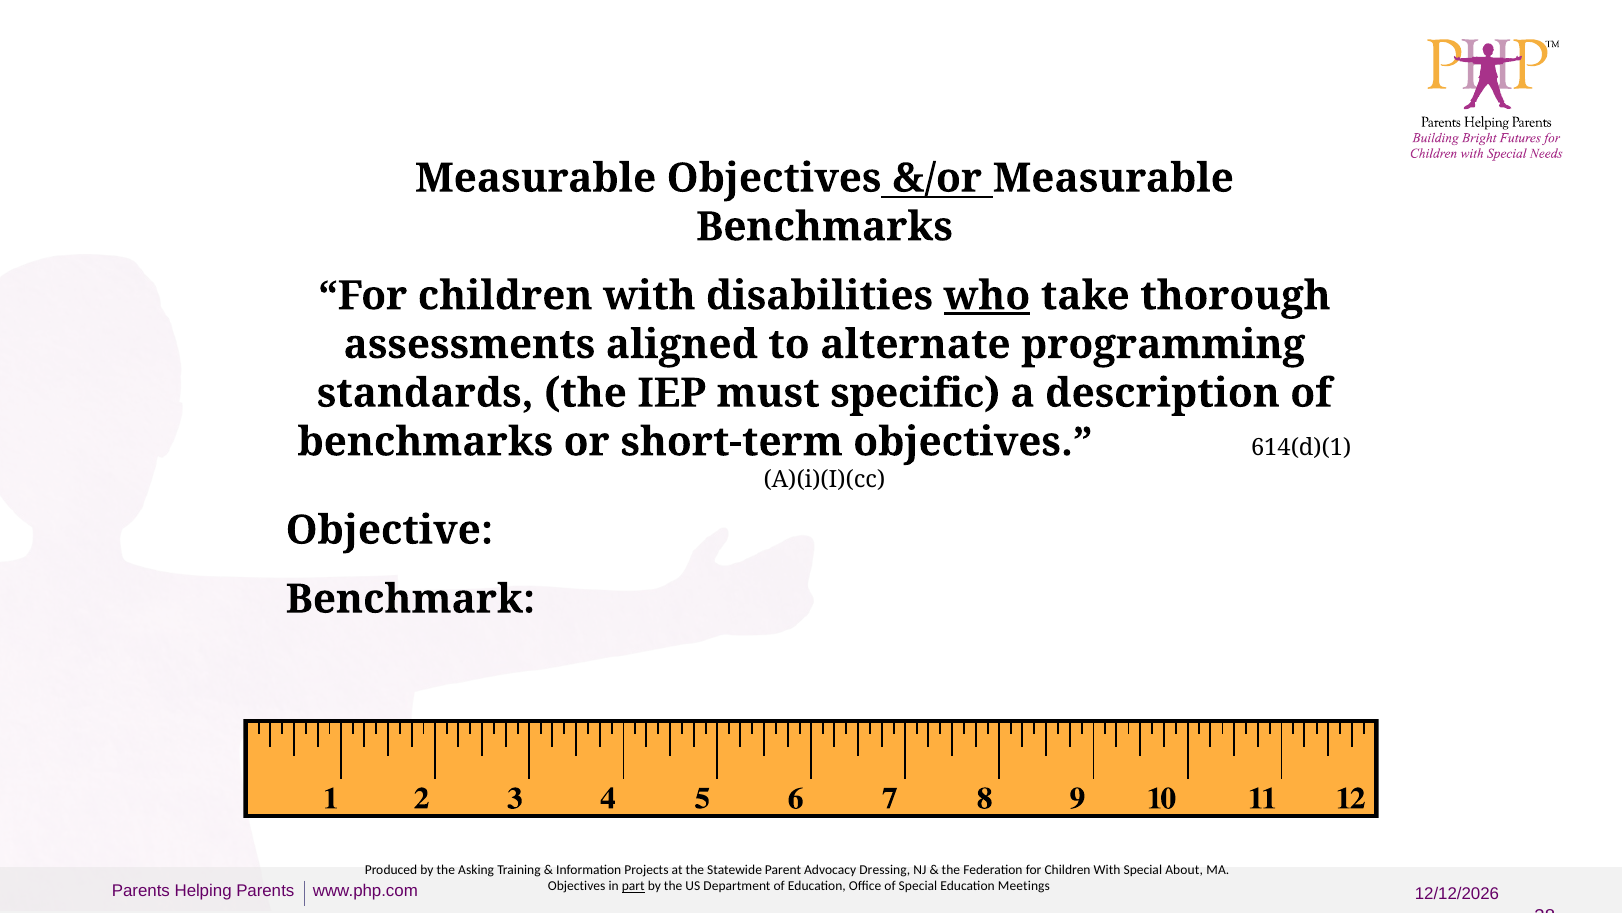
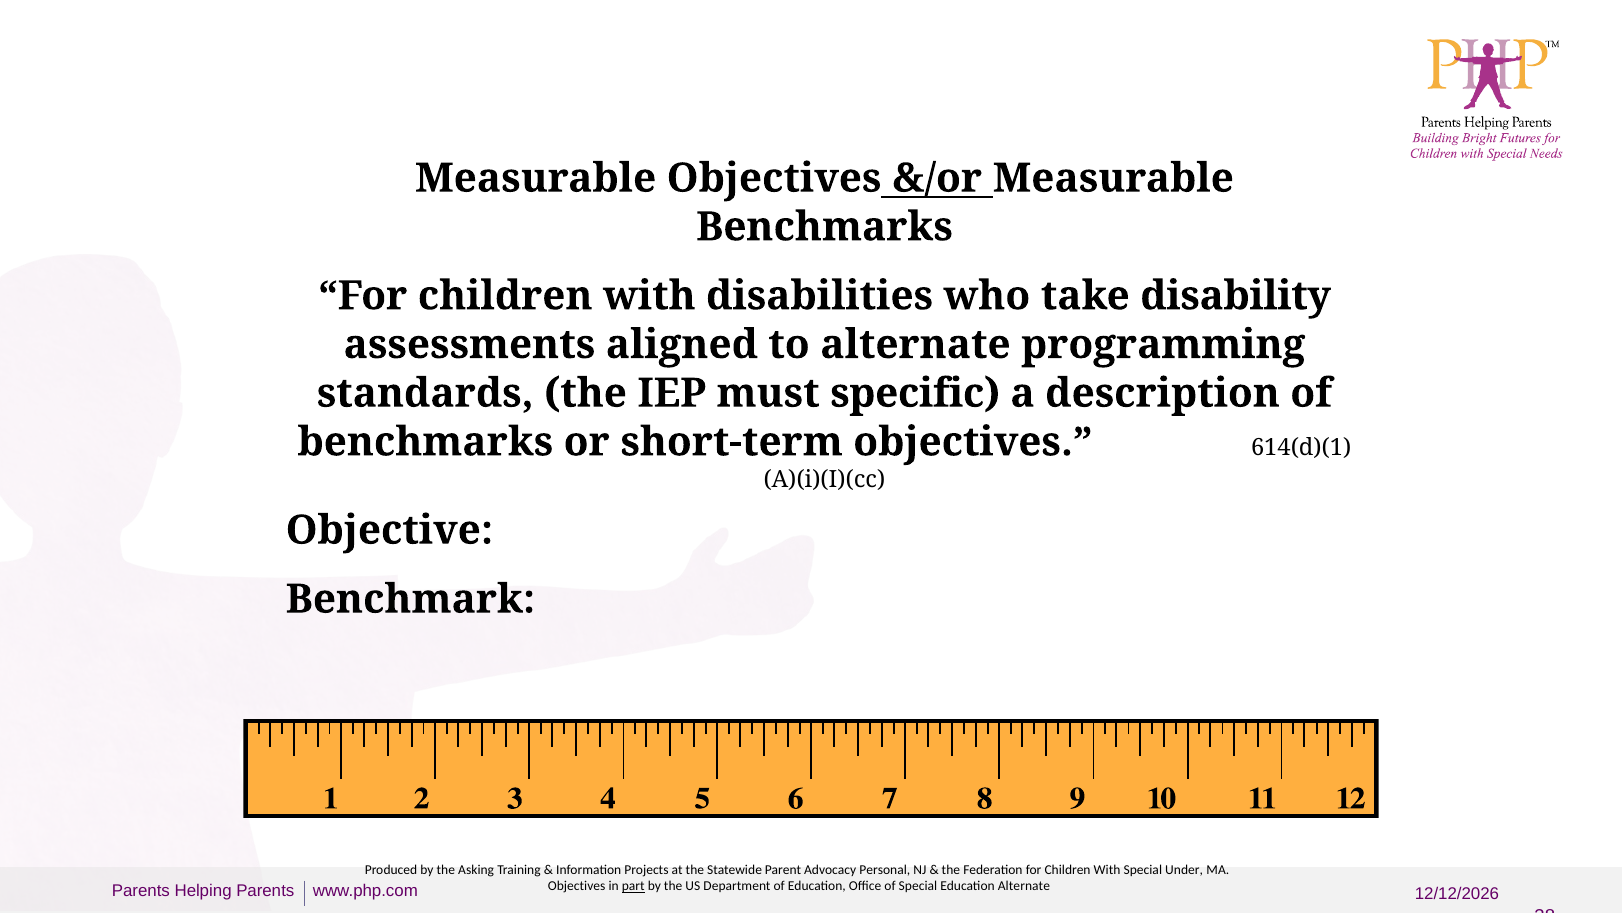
who underline: present -> none
thorough: thorough -> disability
Dressing: Dressing -> Personal
About: About -> Under
Education Meetings: Meetings -> Alternate
